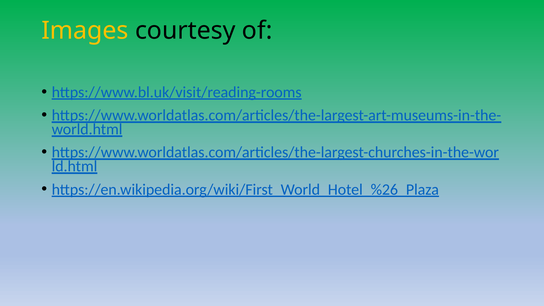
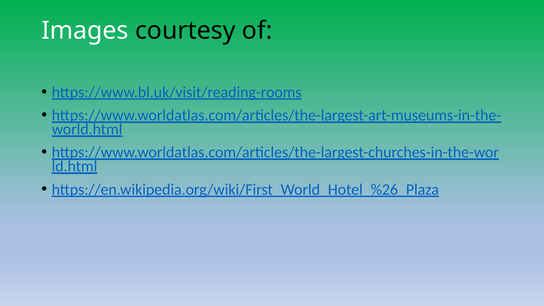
Images colour: yellow -> white
